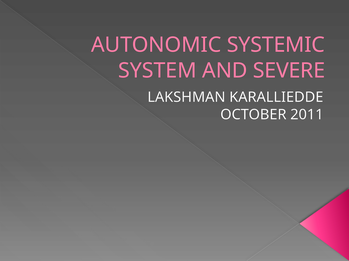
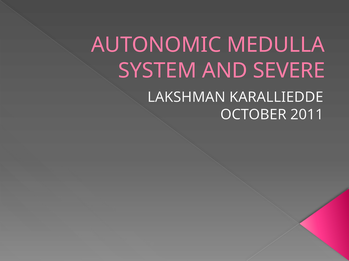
SYSTEMIC: SYSTEMIC -> MEDULLA
